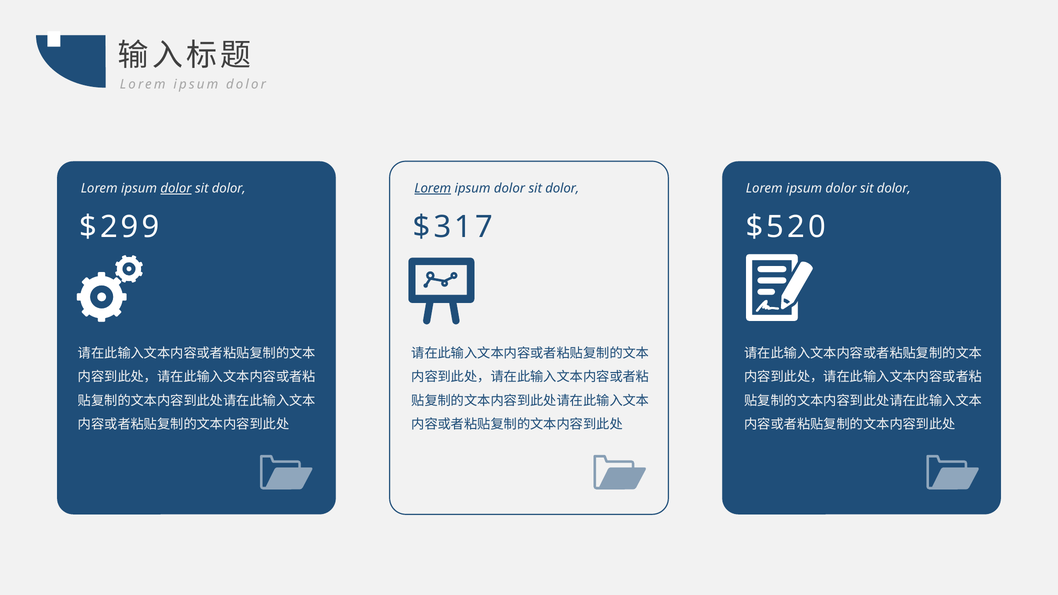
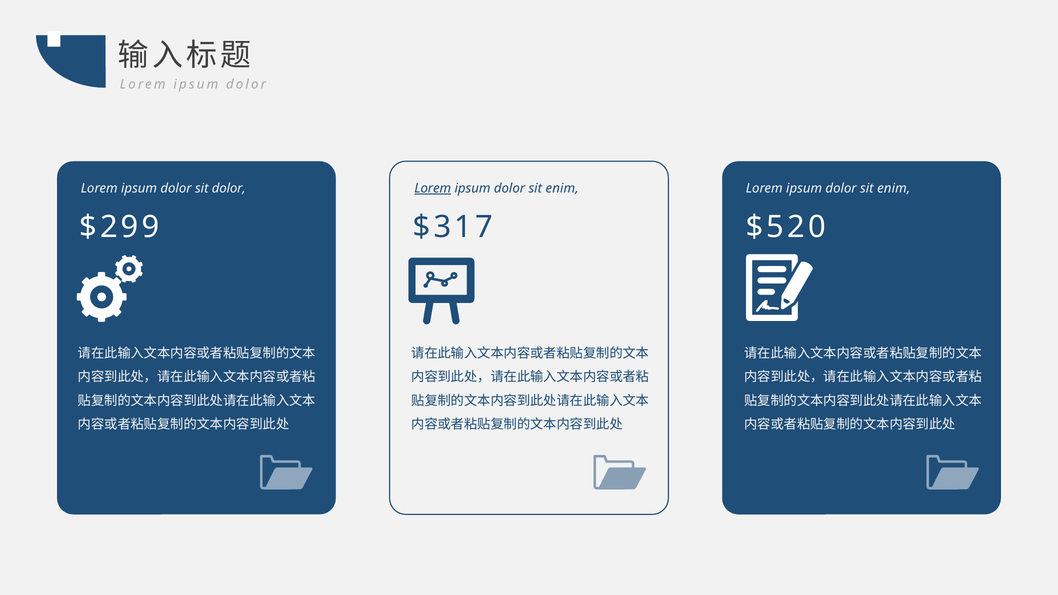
dolor at (176, 188) underline: present -> none
dolor at (562, 188): dolor -> enim
dolor at (894, 188): dolor -> enim
